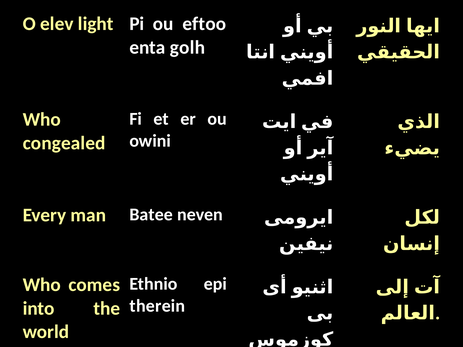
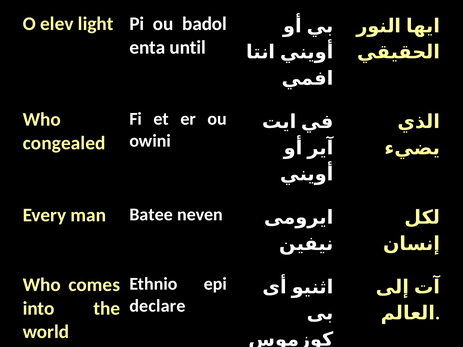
eftoo: eftoo -> badol
golh: golh -> until
therein: therein -> declare
